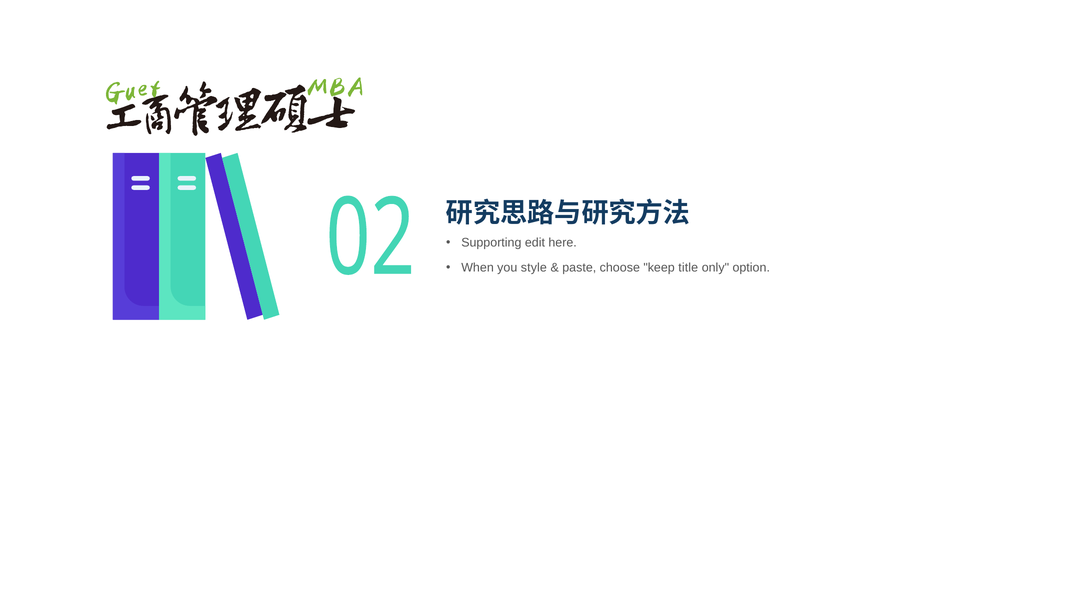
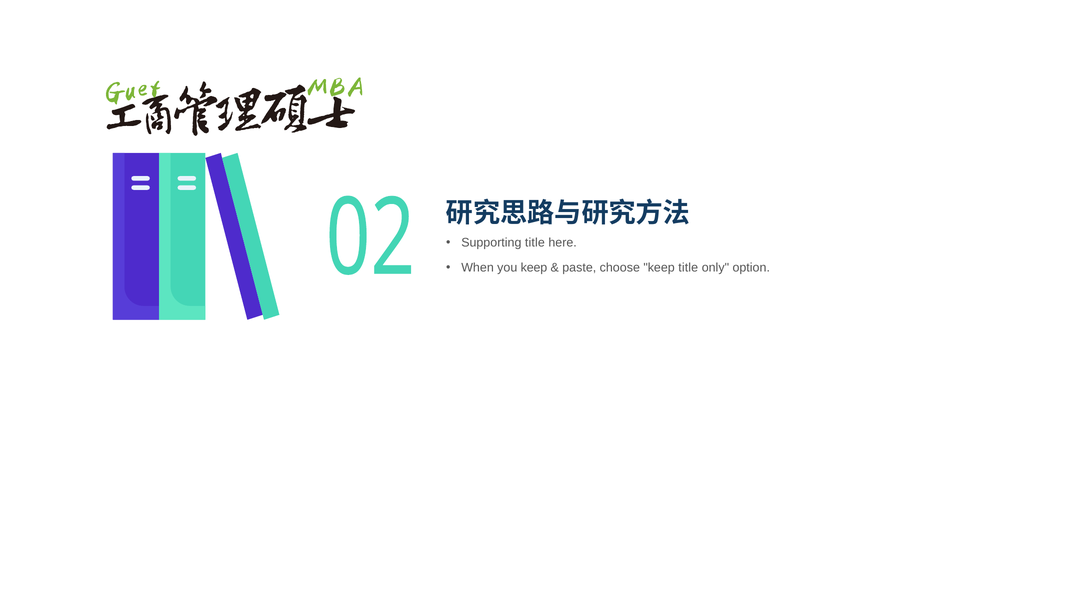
Supporting edit: edit -> title
you style: style -> keep
